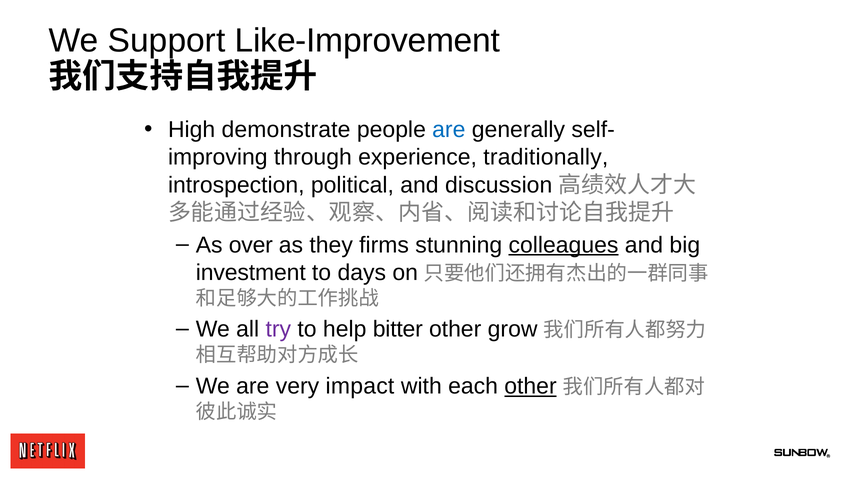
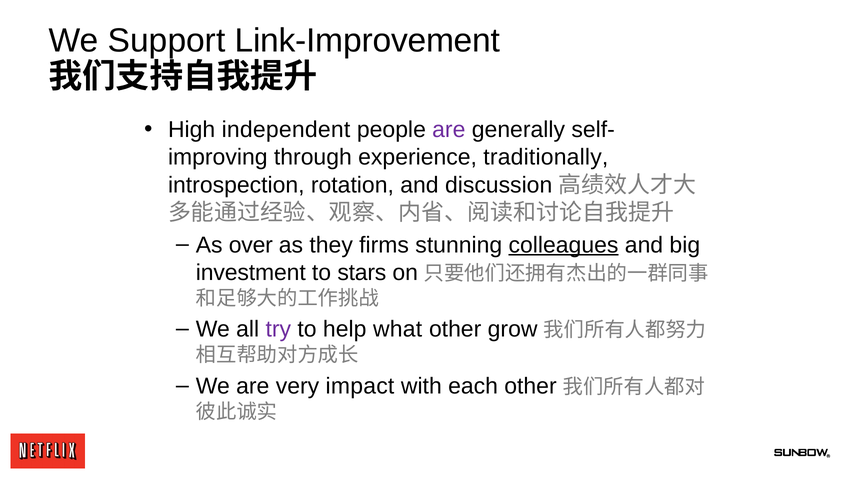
Like-Improvement: Like-Improvement -> Link-Improvement
demonstrate: demonstrate -> independent
are at (449, 130) colour: blue -> purple
political: political -> rotation
days: days -> stars
bitter: bitter -> what
other at (530, 386) underline: present -> none
